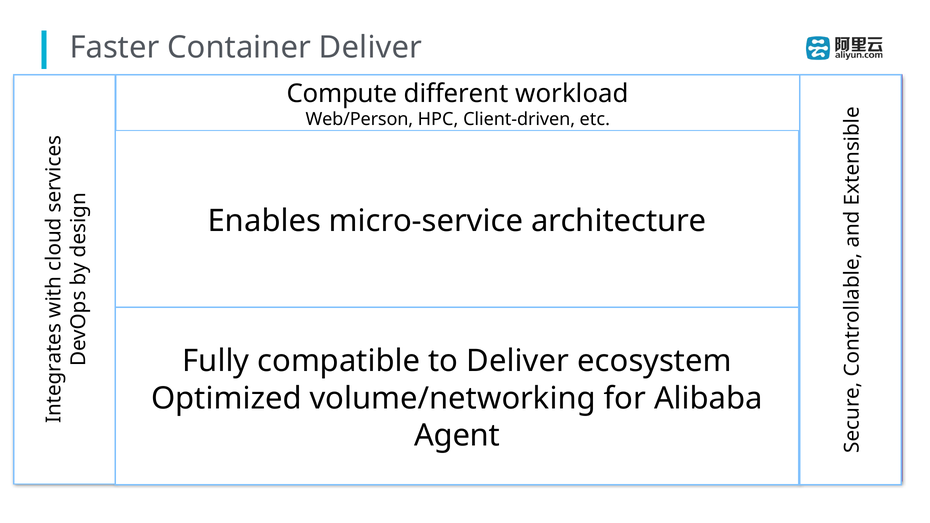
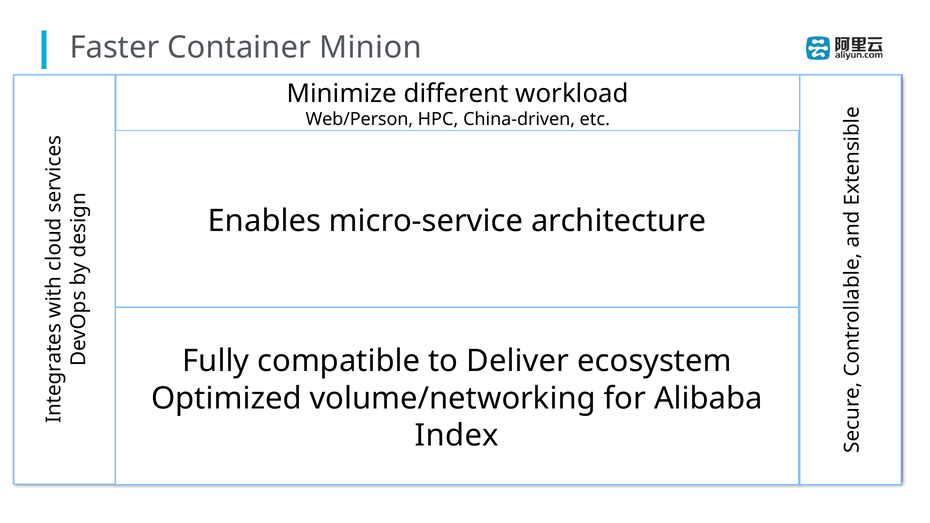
Container Deliver: Deliver -> Minion
Compute: Compute -> Minimize
Client-driven: Client-driven -> China-driven
Agent: Agent -> Index
